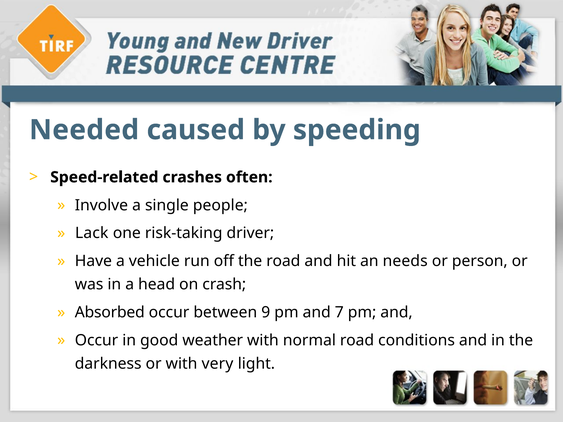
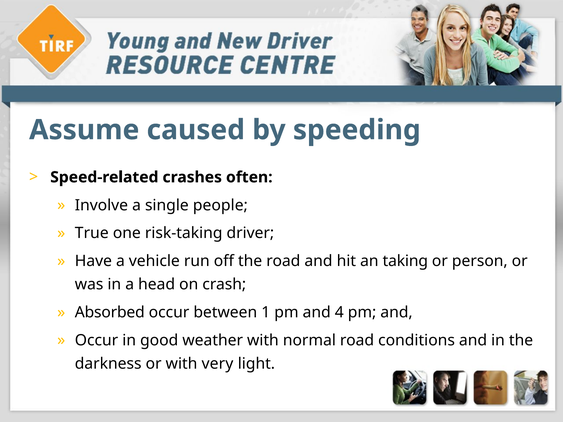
Needed: Needed -> Assume
Lack: Lack -> True
needs: needs -> taking
9: 9 -> 1
7: 7 -> 4
